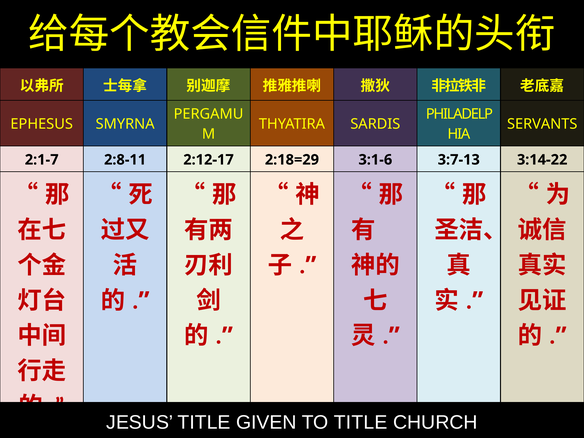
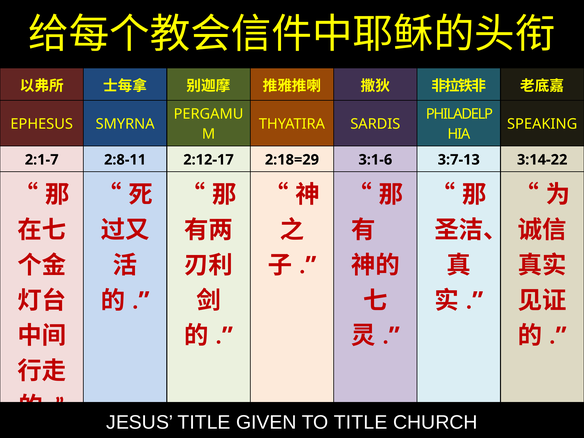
SERVANTS: SERVANTS -> SPEAKING
